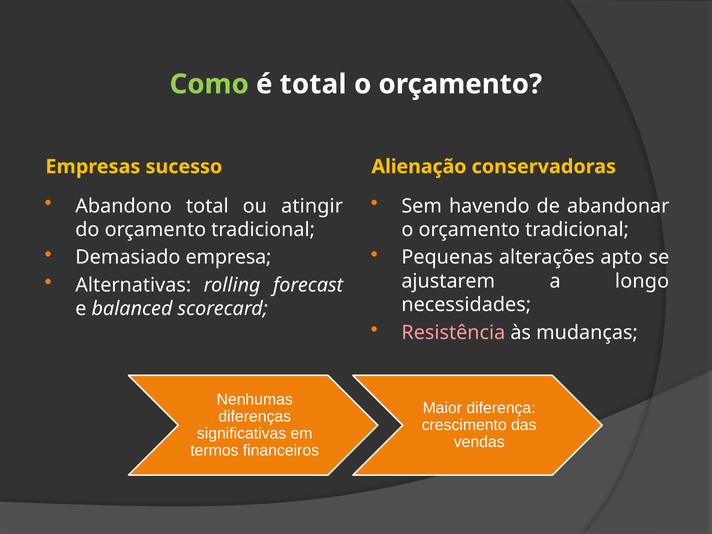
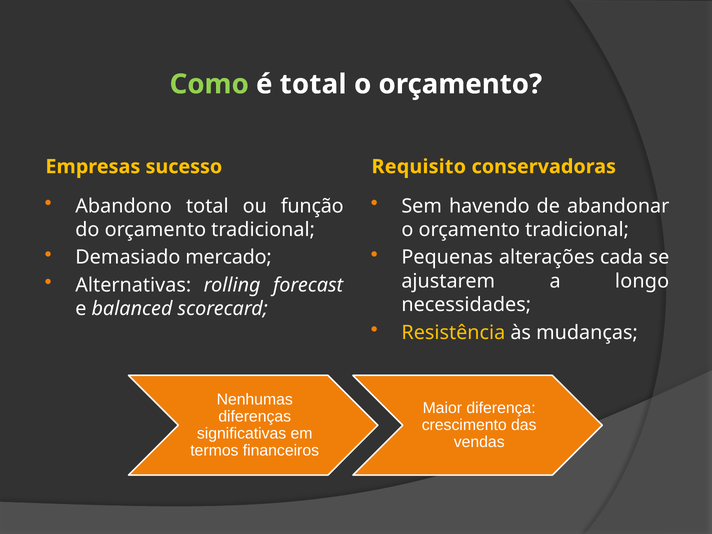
Alienação: Alienação -> Requisito
atingir: atingir -> função
empresa: empresa -> mercado
apto: apto -> cada
Resistência colour: pink -> yellow
